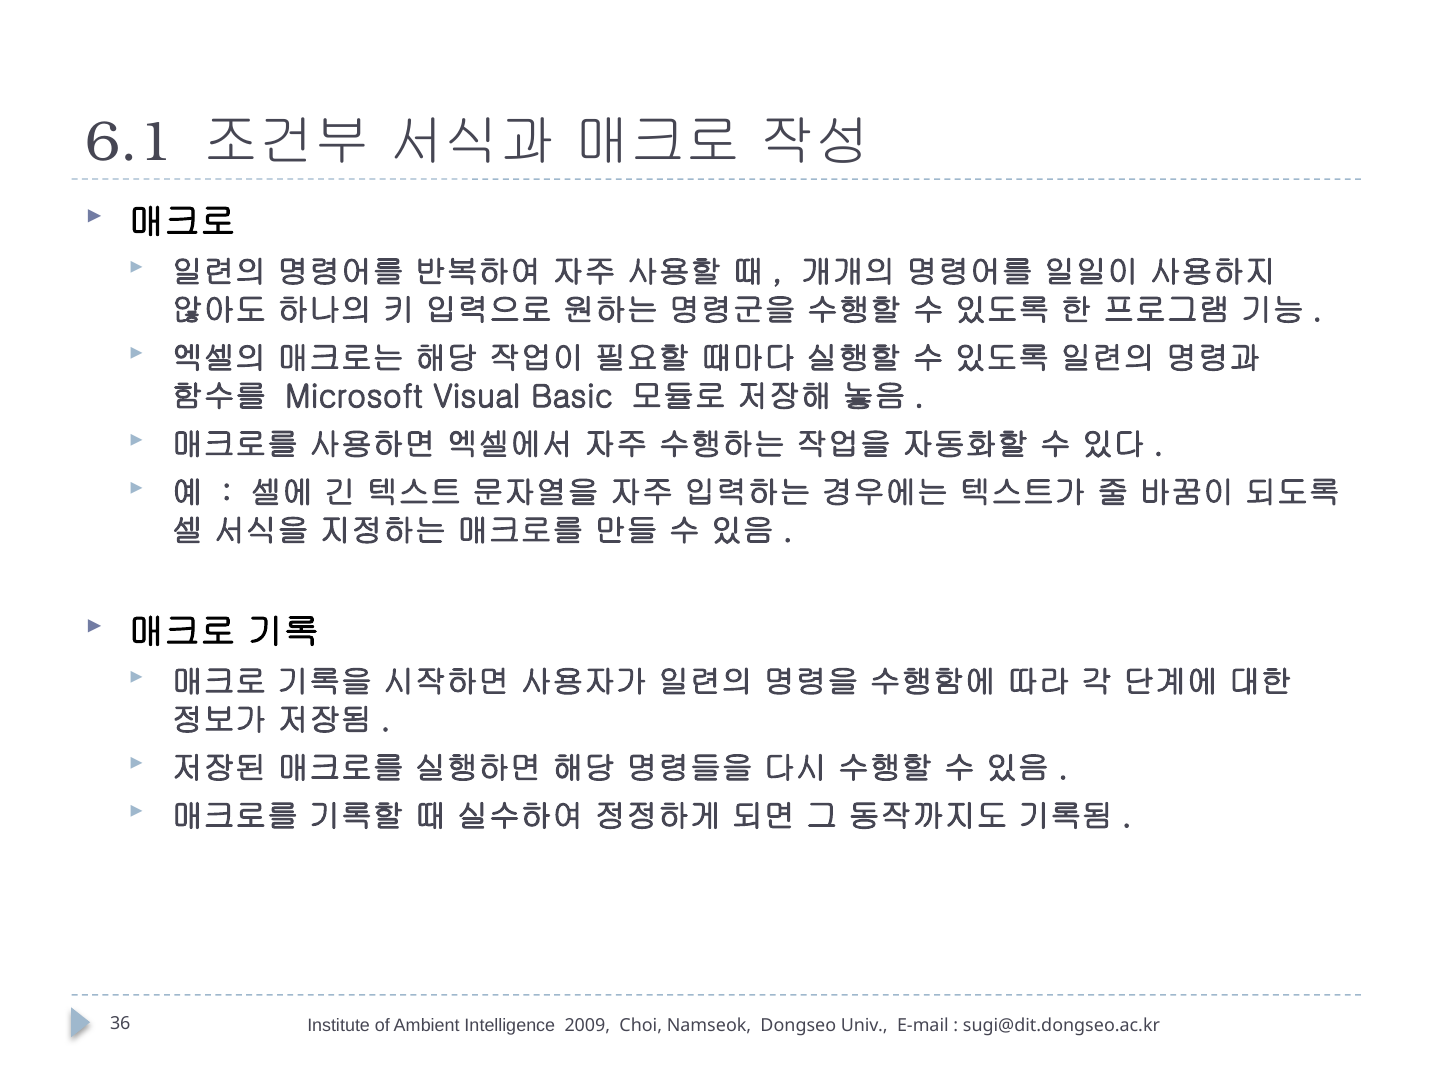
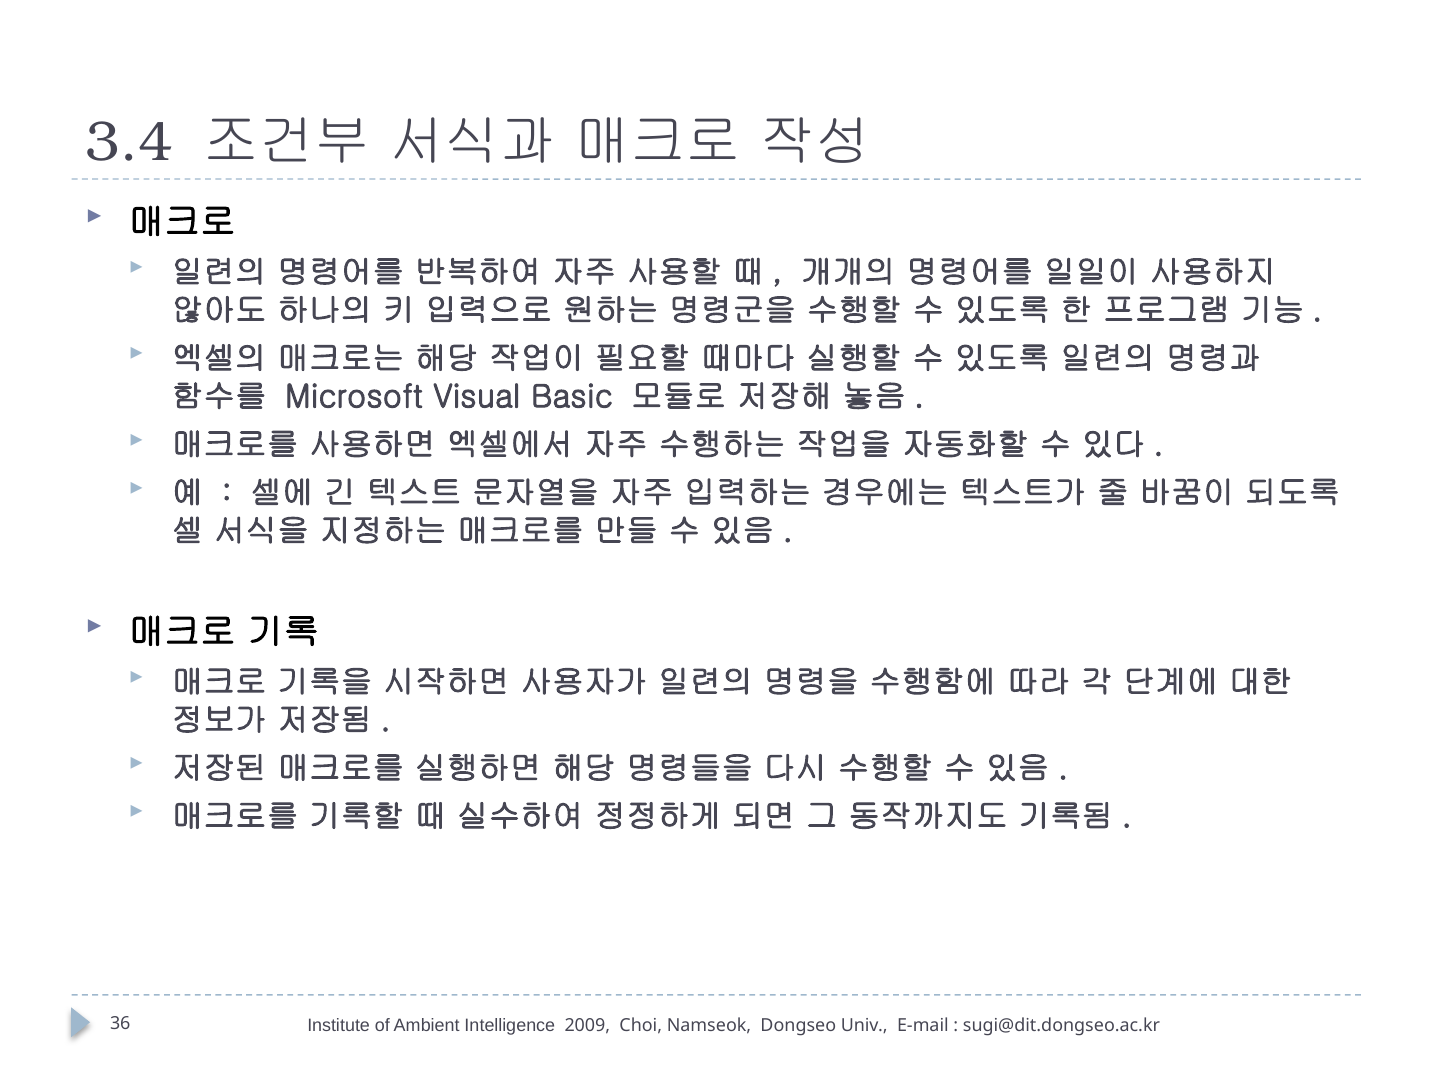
6.1: 6.1 -> 3.4
